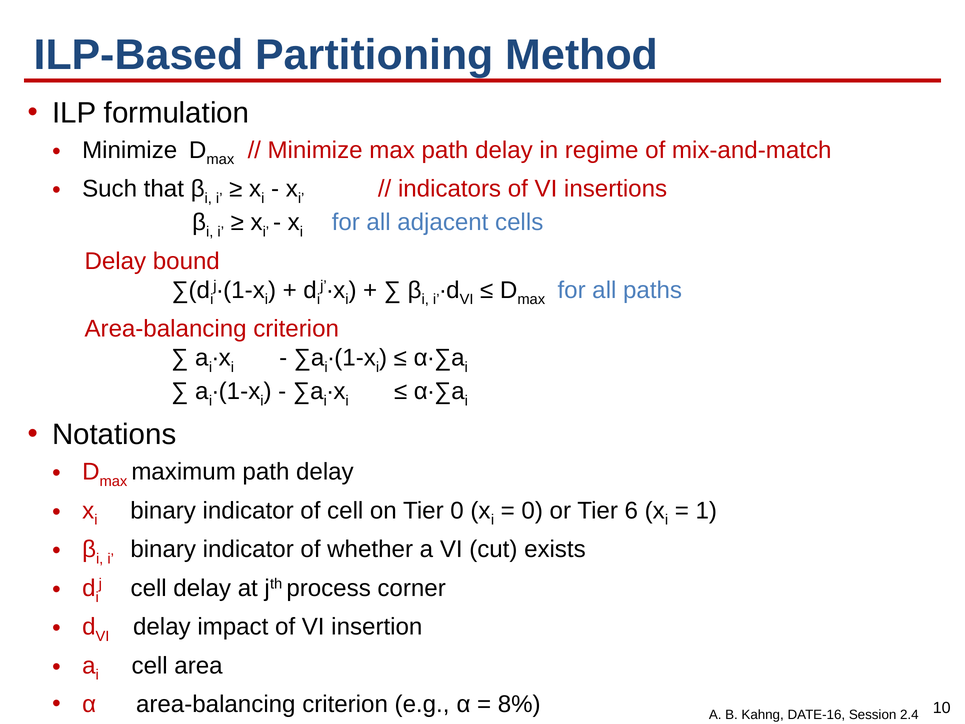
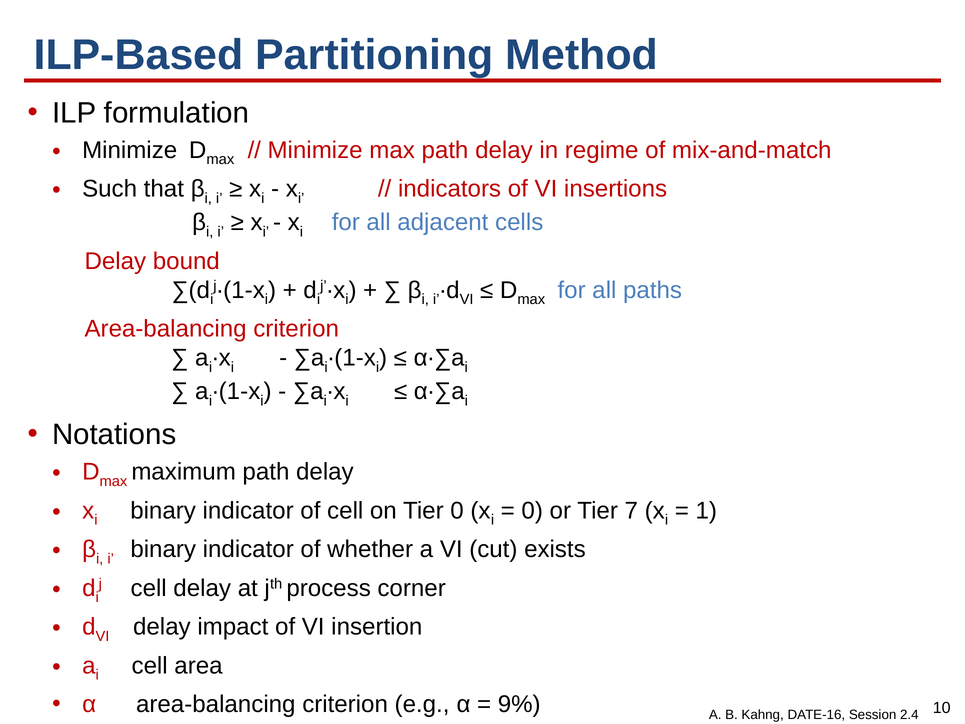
6: 6 -> 7
8%: 8% -> 9%
